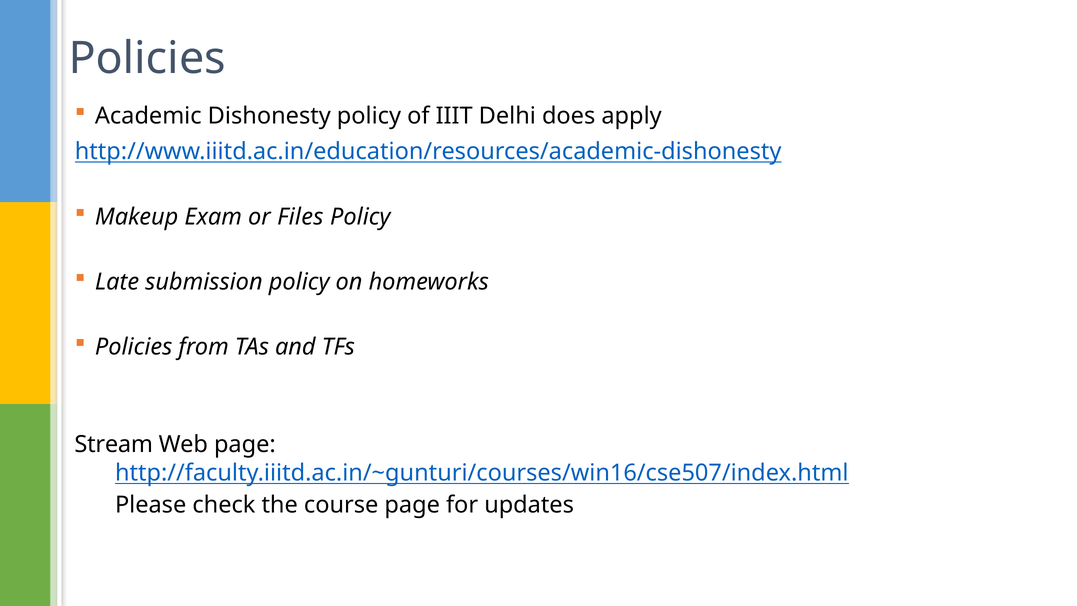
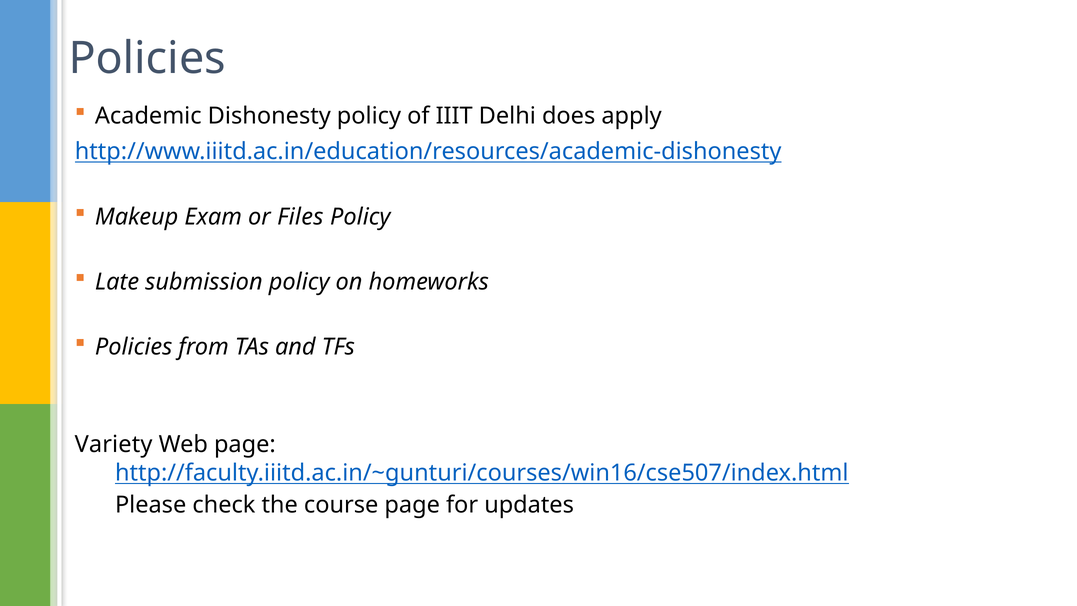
Stream: Stream -> Variety
